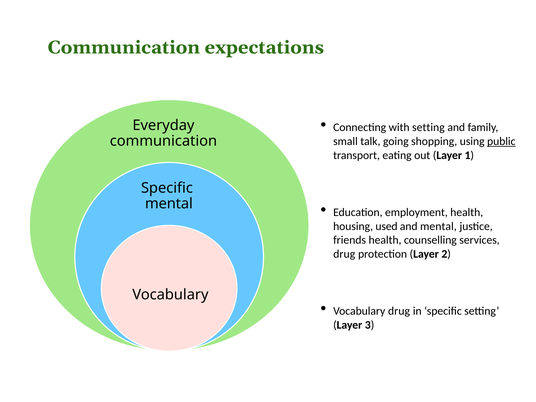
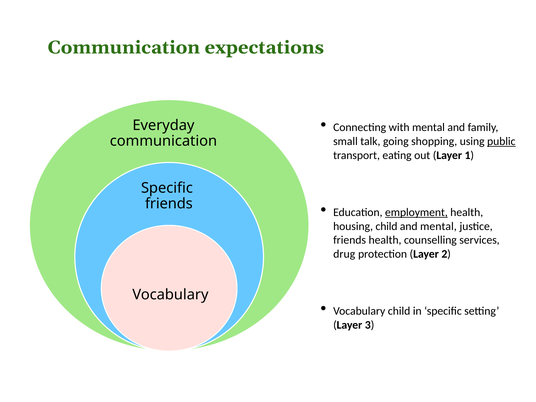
with setting: setting -> mental
mental at (169, 204): mental -> friends
employment underline: none -> present
housing used: used -> child
Vocabulary drug: drug -> child
